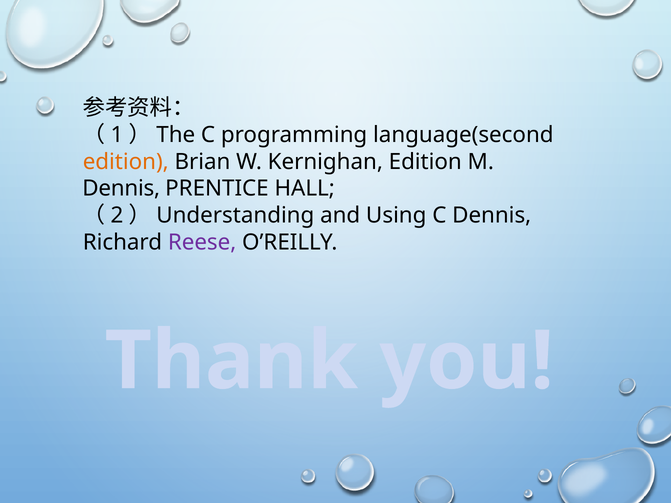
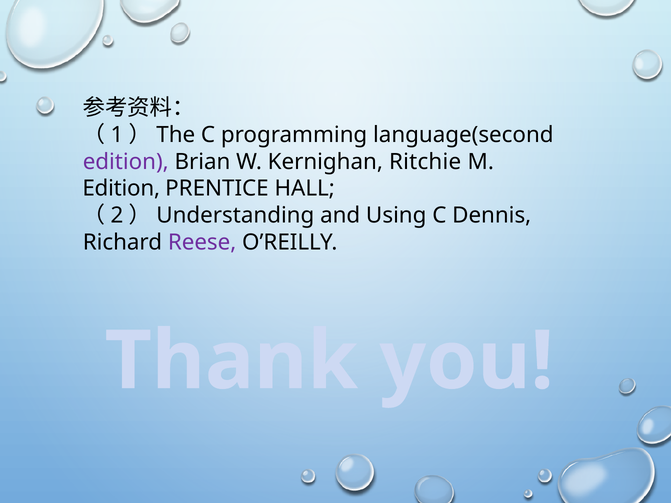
edition at (126, 162) colour: orange -> purple
Kernighan Edition: Edition -> Ritchie
Dennis at (121, 189): Dennis -> Edition
